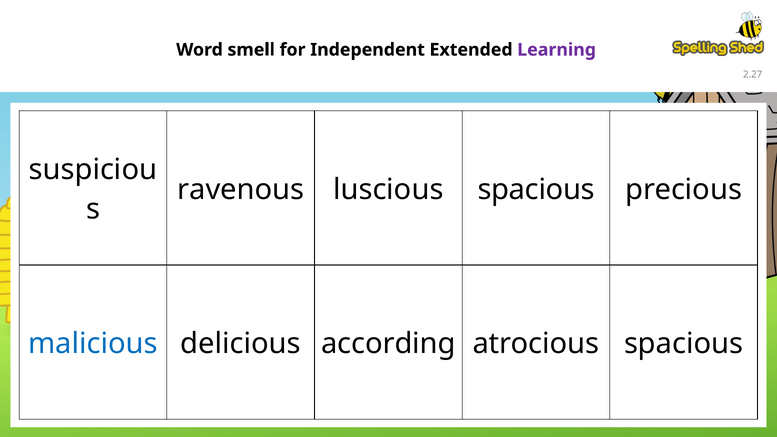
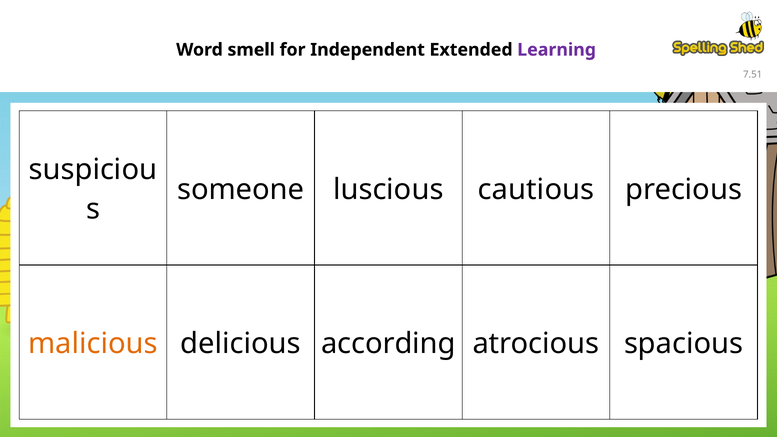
2.27: 2.27 -> 7.51
ravenous: ravenous -> someone
luscious spacious: spacious -> cautious
malicious colour: blue -> orange
